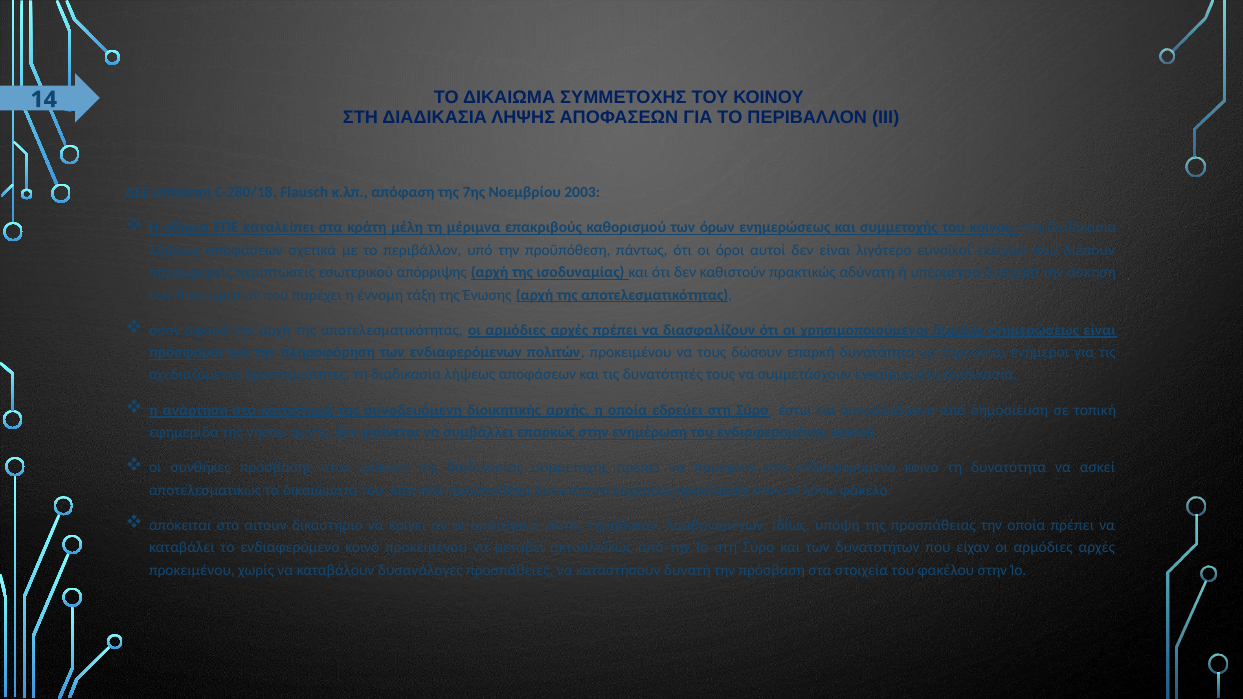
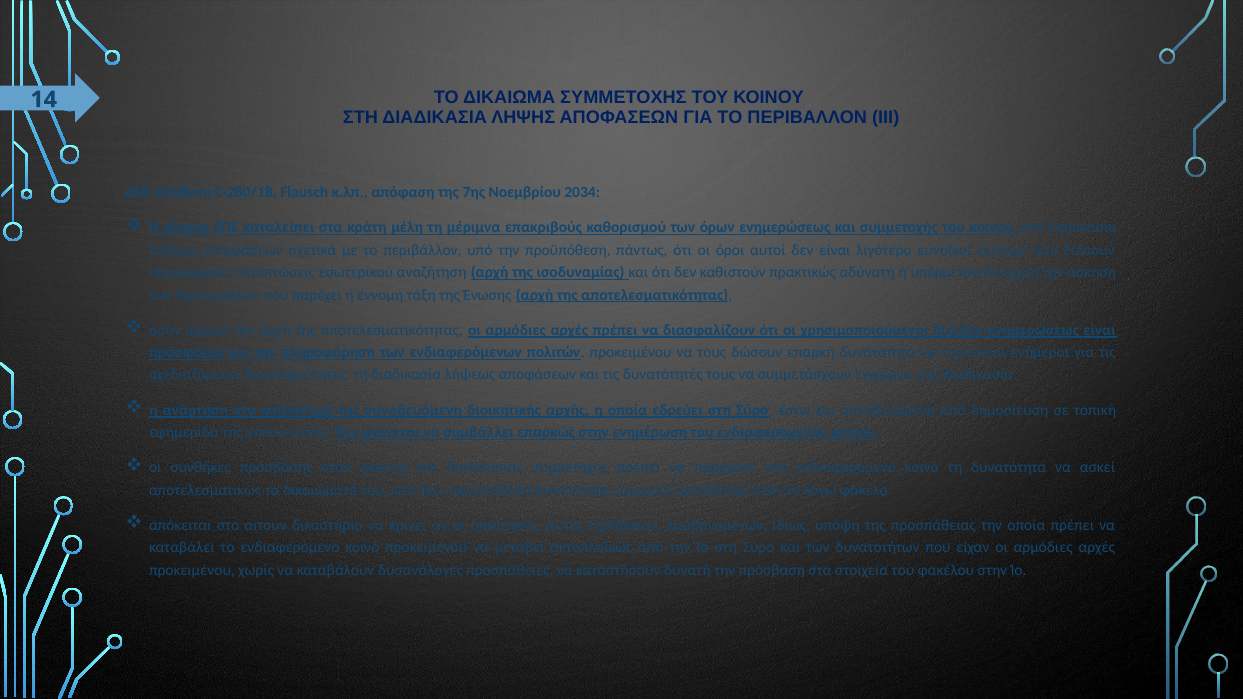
2003: 2003 -> 2034
απόρριψης: απόρριψης -> αναζήτηση
